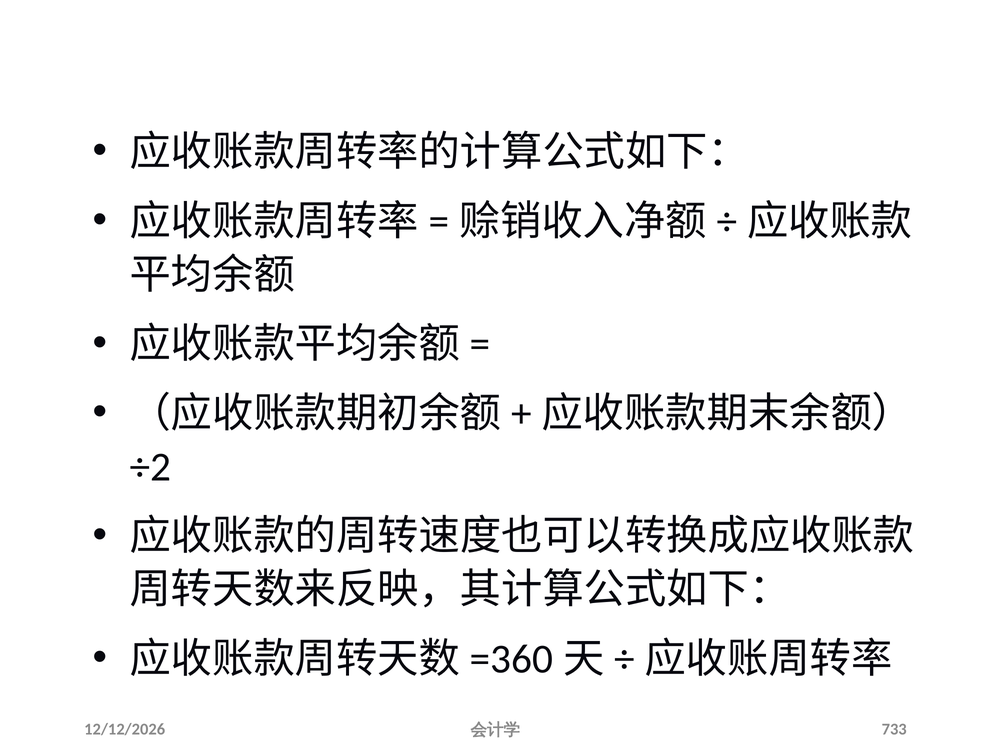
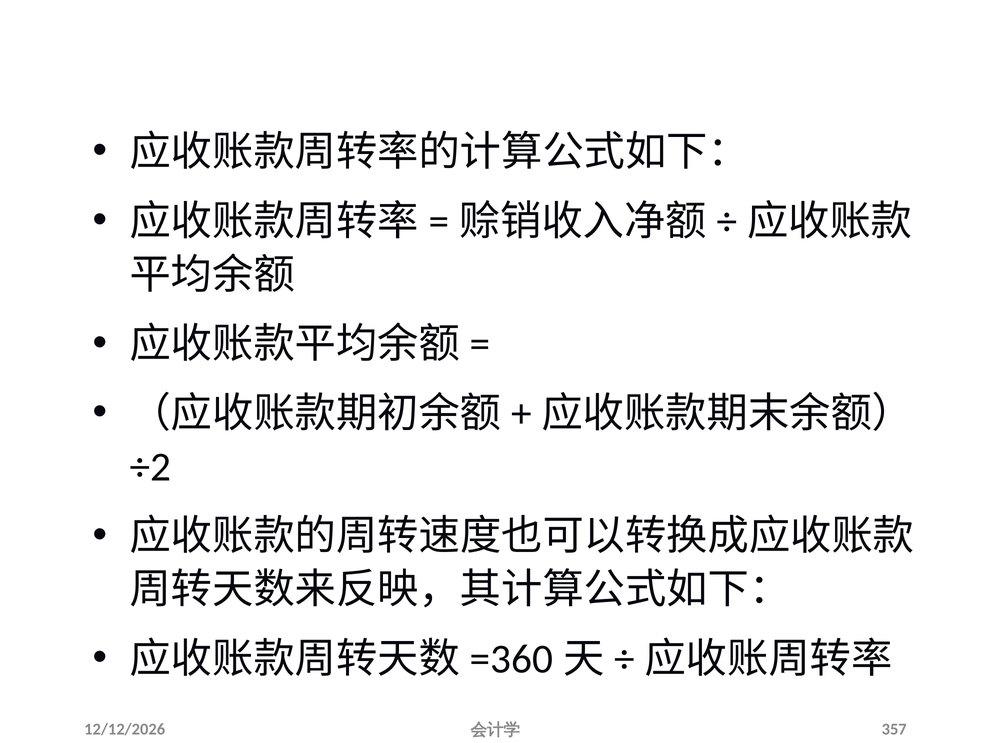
733: 733 -> 357
